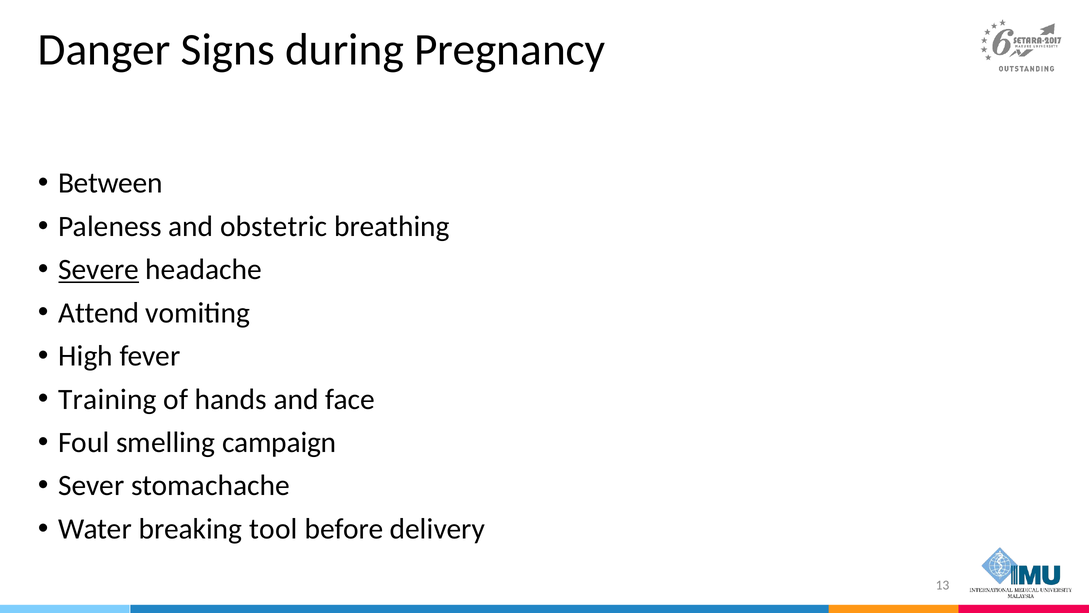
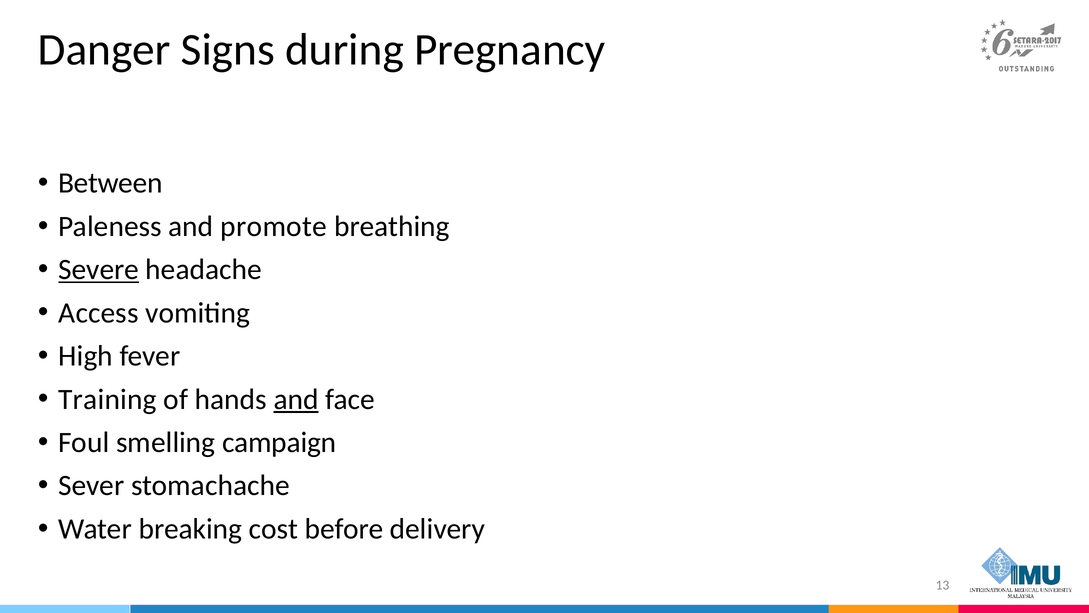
obstetric: obstetric -> promote
Attend: Attend -> Access
and at (296, 399) underline: none -> present
tool: tool -> cost
